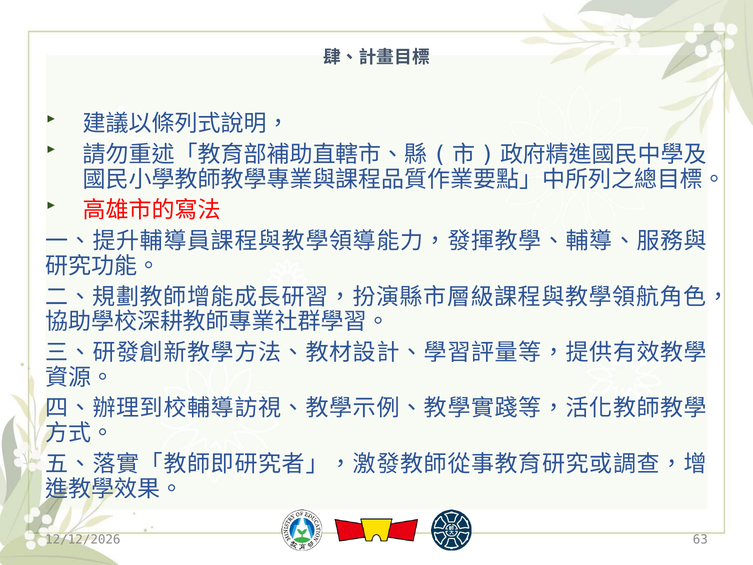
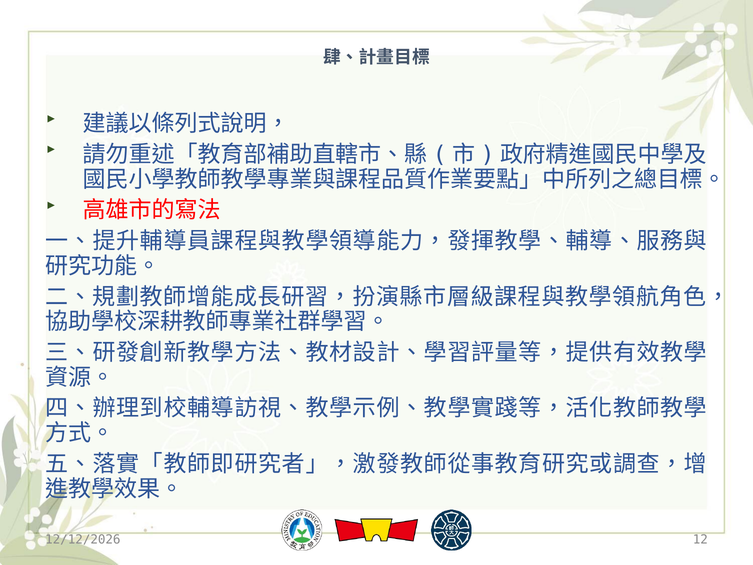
63: 63 -> 12
